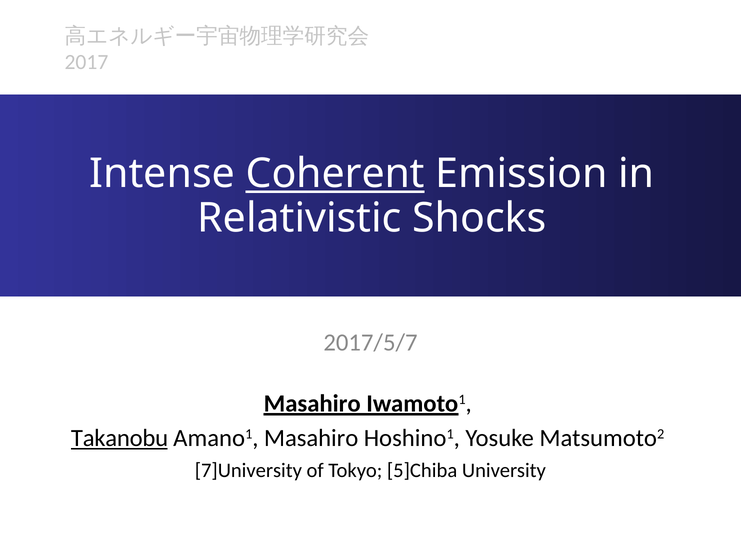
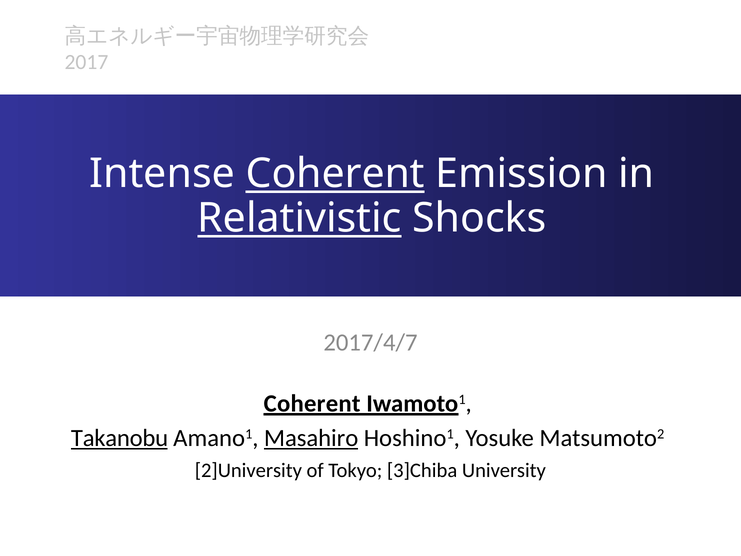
Relativistic underline: none -> present
2017/5/7: 2017/5/7 -> 2017/4/7
Masahiro at (312, 404): Masahiro -> Coherent
Masahiro at (311, 438) underline: none -> present
7]University: 7]University -> 2]University
5]Chiba: 5]Chiba -> 3]Chiba
